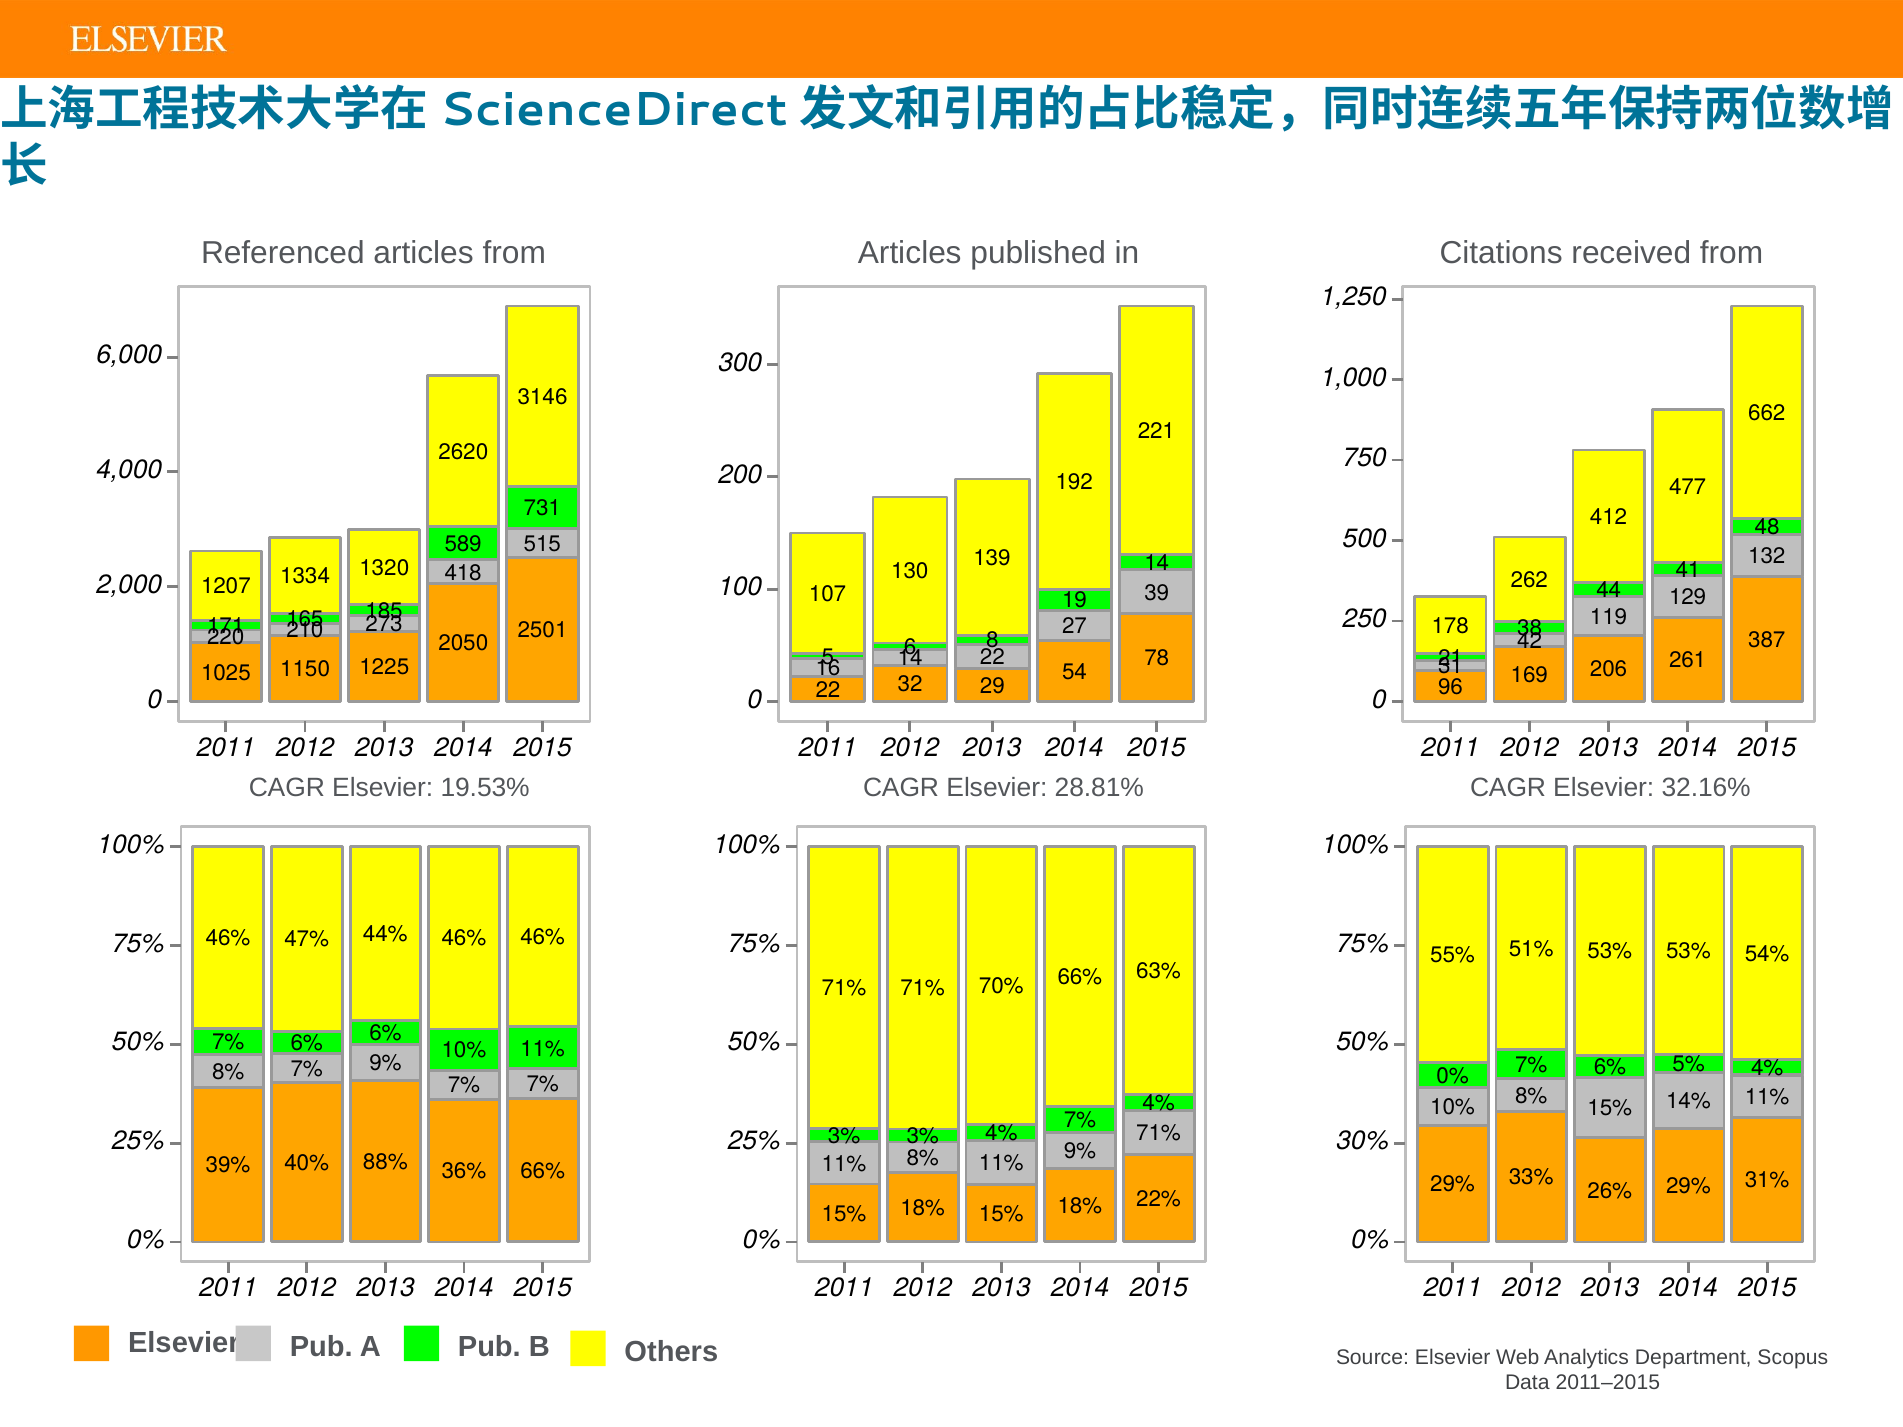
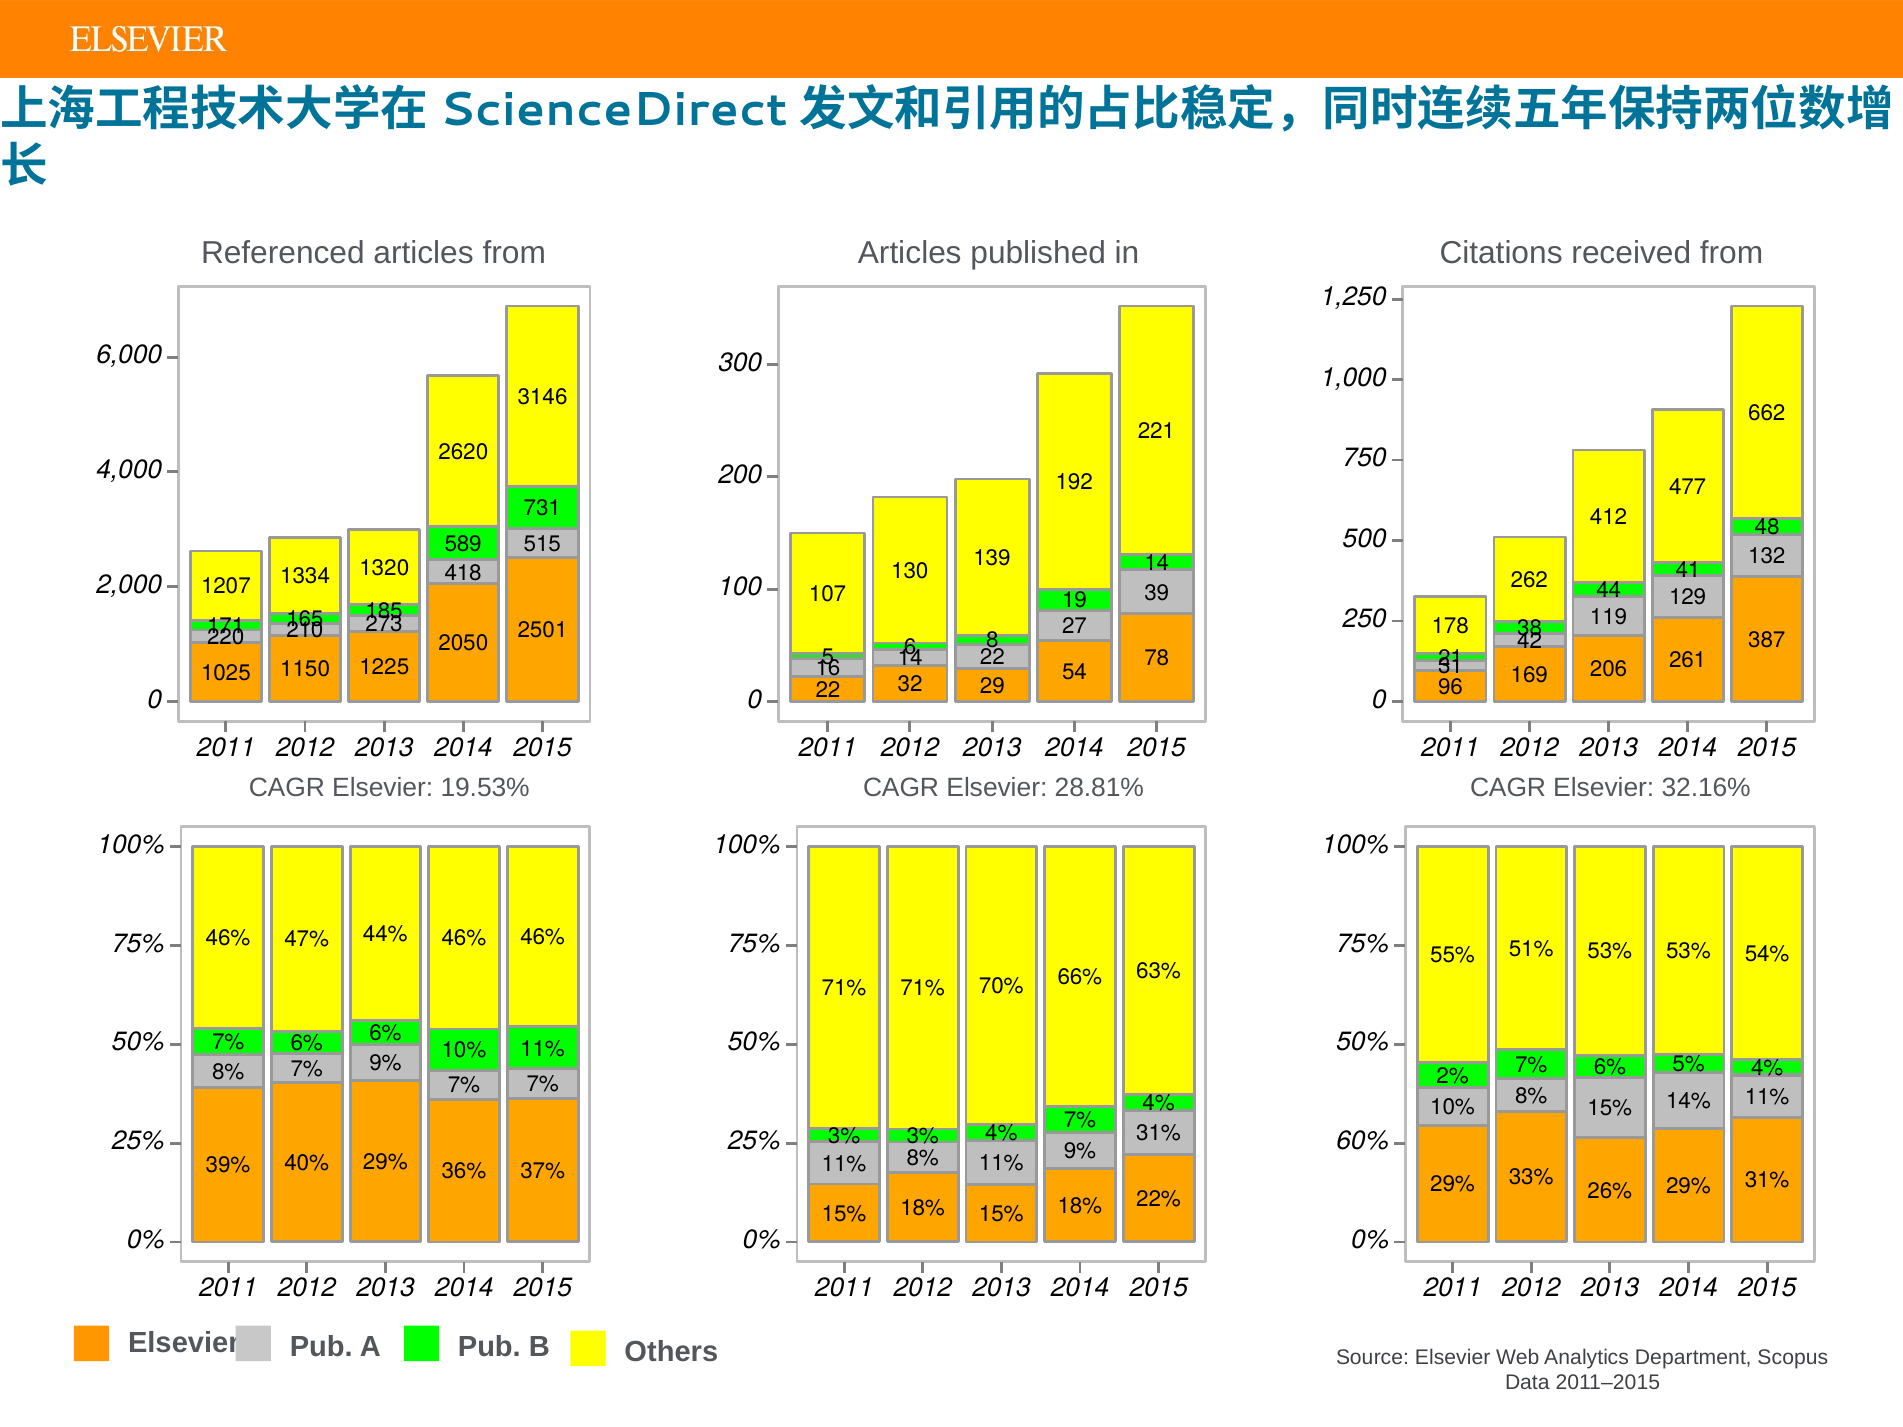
0% at (1453, 1076): 0% -> 2%
71% at (1159, 1133): 71% -> 31%
30%: 30% -> 60%
88% at (385, 1162): 88% -> 29%
66% at (543, 1171): 66% -> 37%
